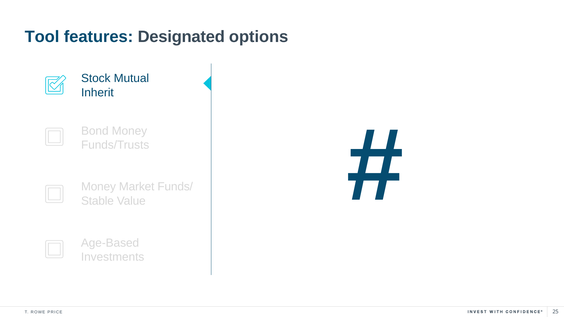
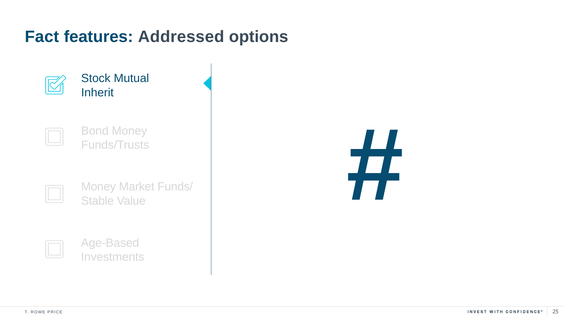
Tool: Tool -> Fact
Designated: Designated -> Addressed
